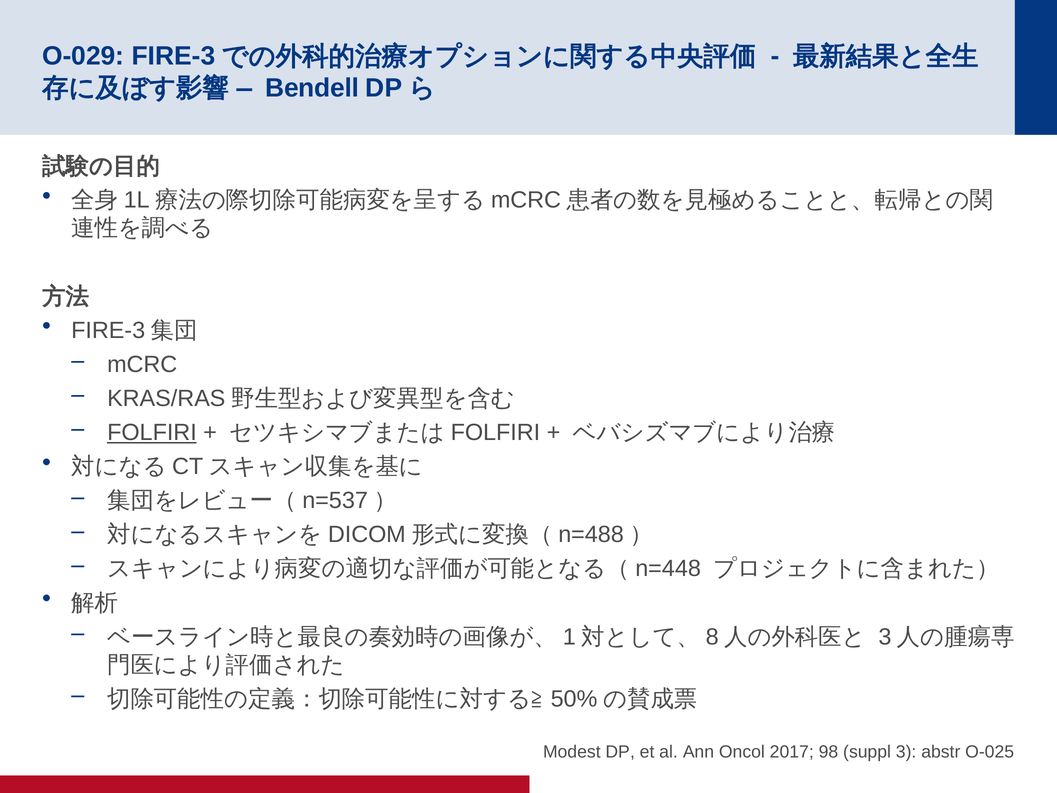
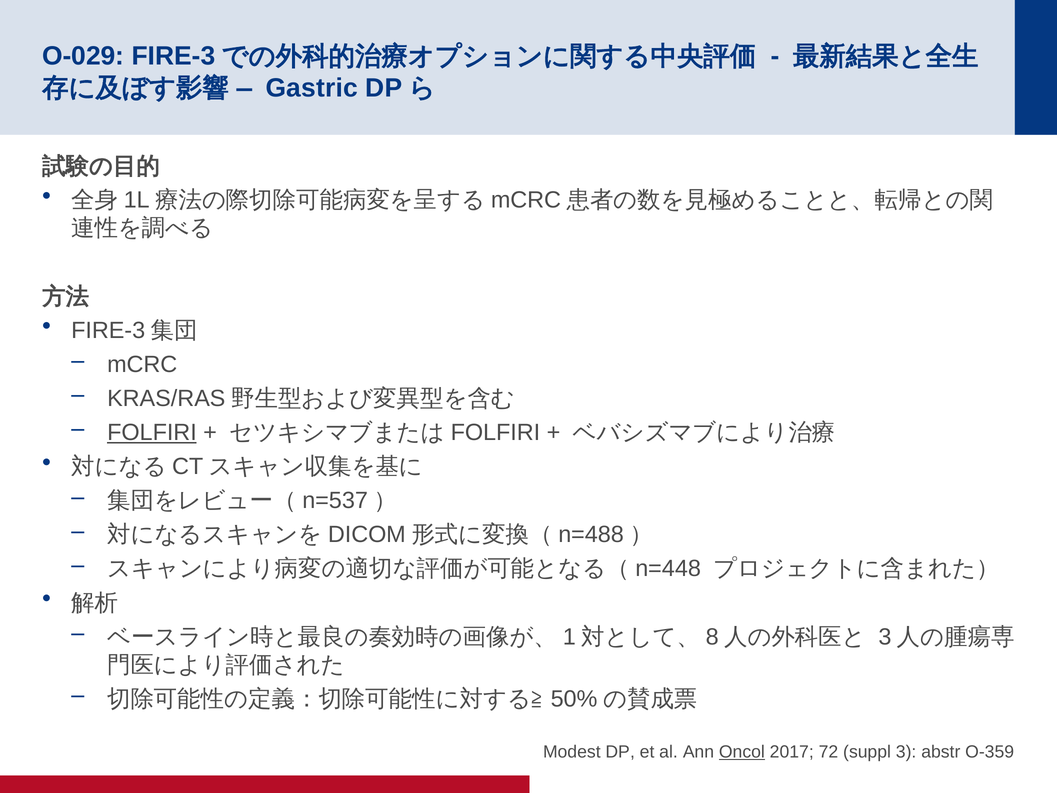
Bendell: Bendell -> Gastric
Oncol underline: none -> present
98: 98 -> 72
O-025: O-025 -> O-359
